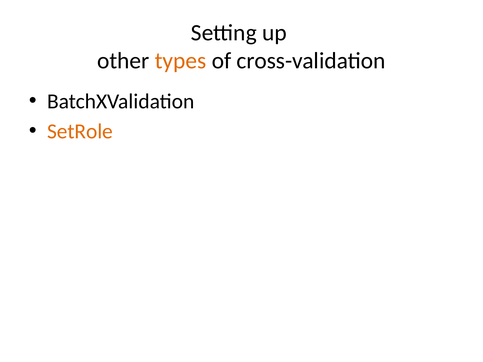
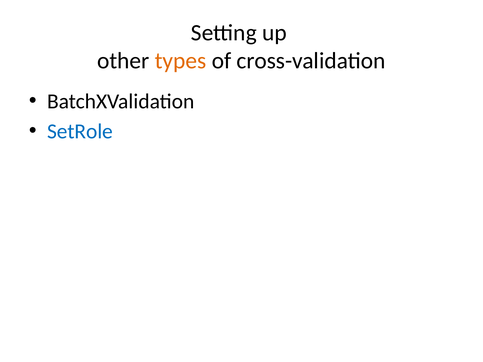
SetRole colour: orange -> blue
